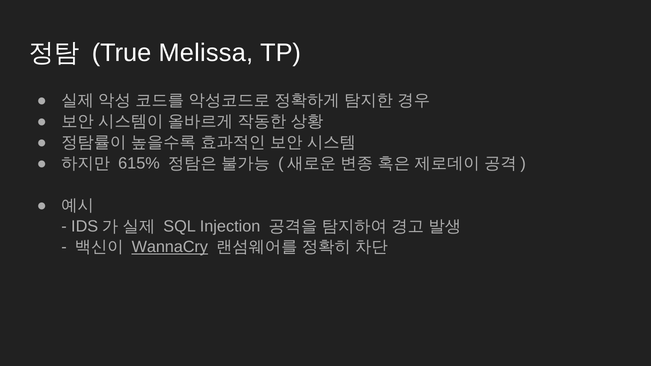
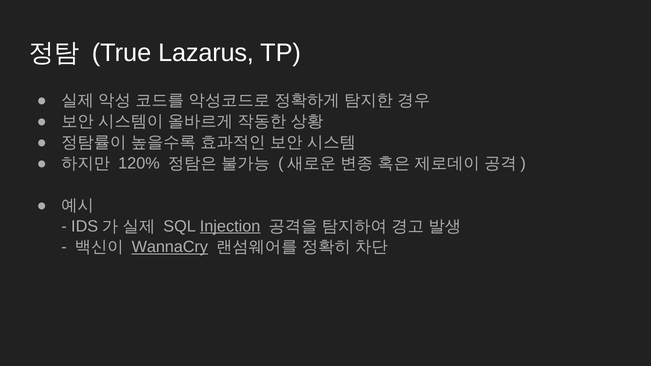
Melissa: Melissa -> Lazarus
615%: 615% -> 120%
Injection underline: none -> present
